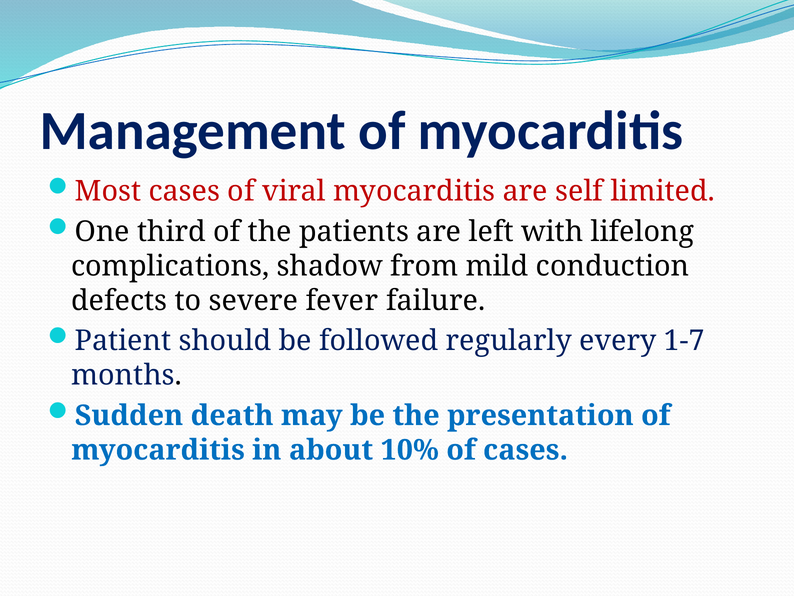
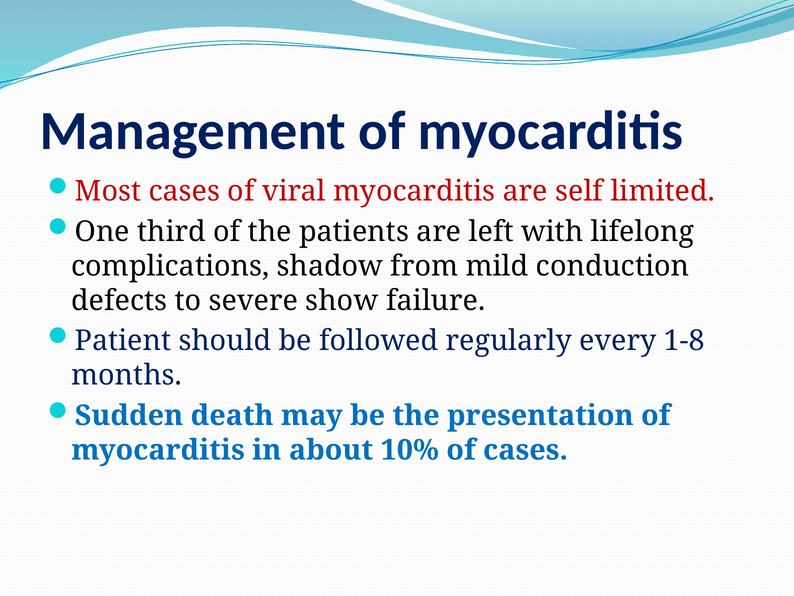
fever: fever -> show
1-7: 1-7 -> 1-8
